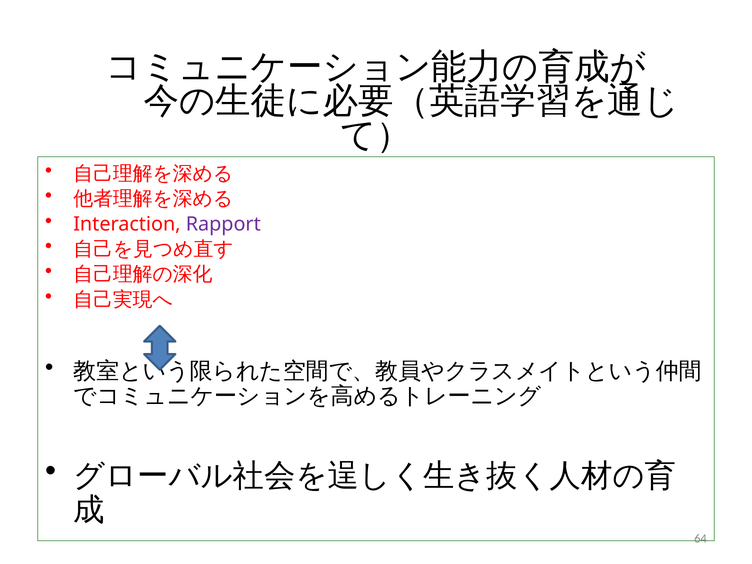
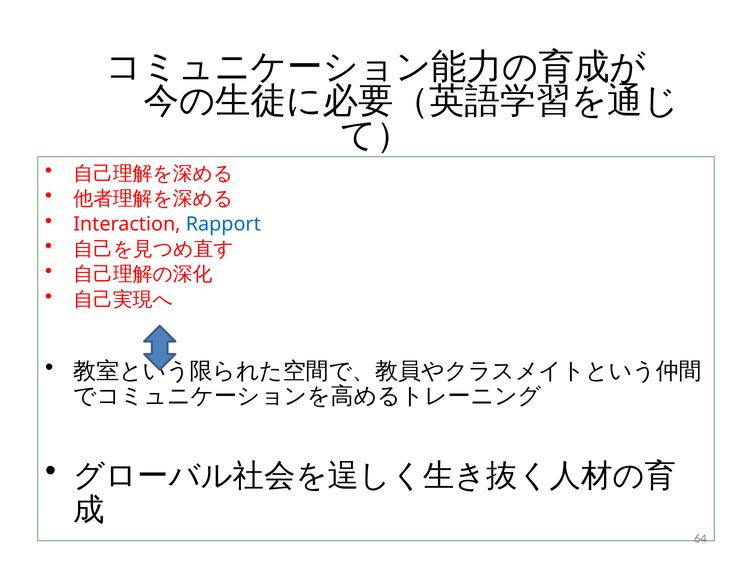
Rapport colour: purple -> blue
